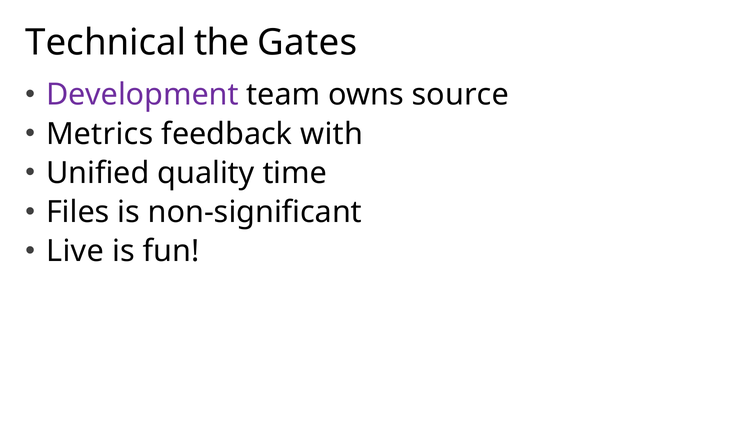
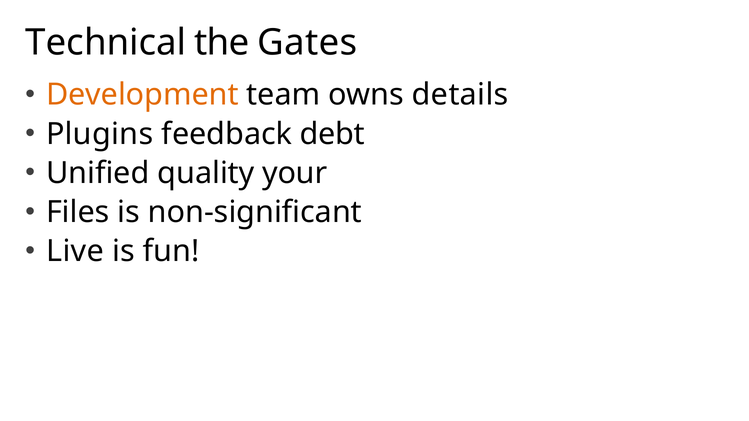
Development colour: purple -> orange
source: source -> details
Metrics: Metrics -> Plugins
with: with -> debt
time: time -> your
